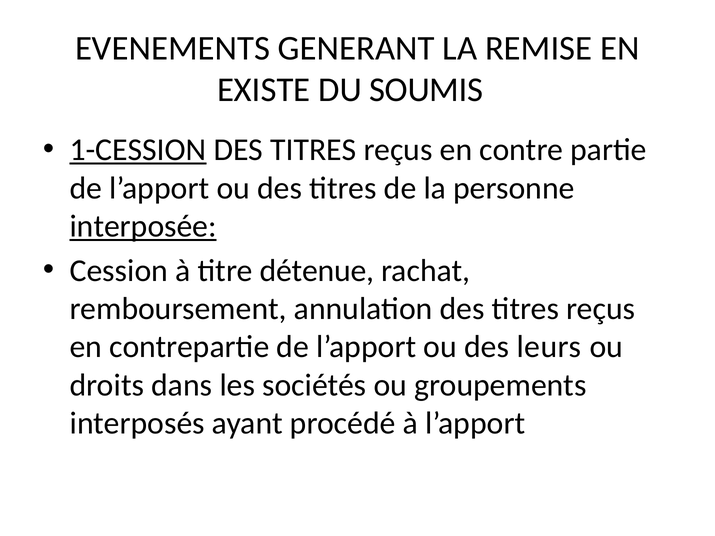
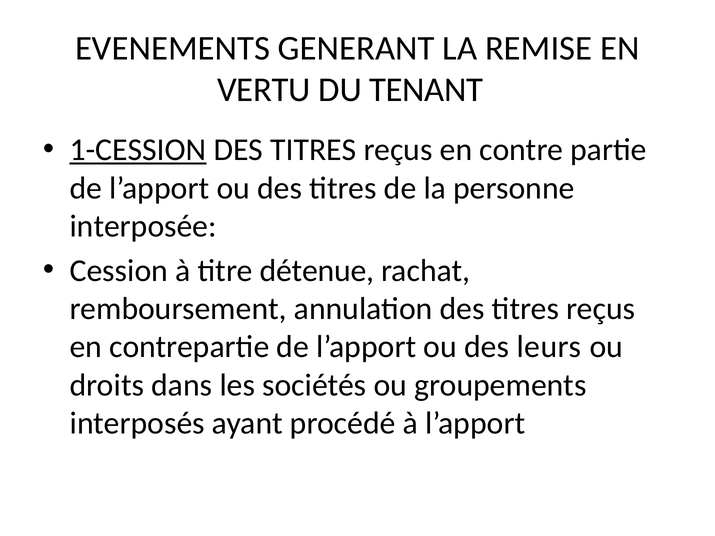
EXISTE: EXISTE -> VERTU
SOUMIS: SOUMIS -> TENANT
interposée underline: present -> none
